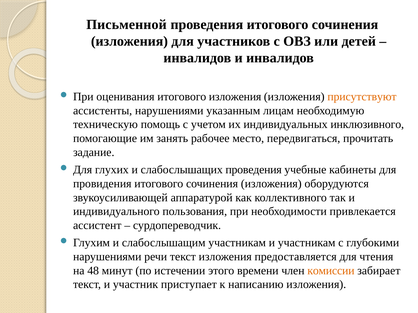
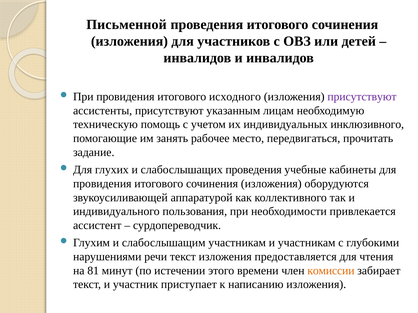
При оценивания: оценивания -> провидения
итогового изложения: изложения -> исходного
присутствуют at (362, 97) colour: orange -> purple
ассистенты нарушениями: нарушениями -> присутствуют
48: 48 -> 81
